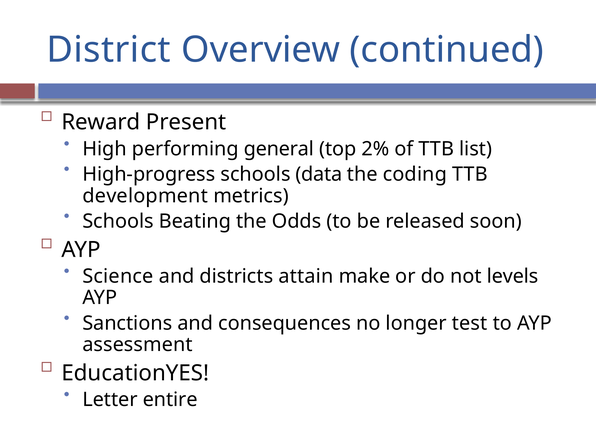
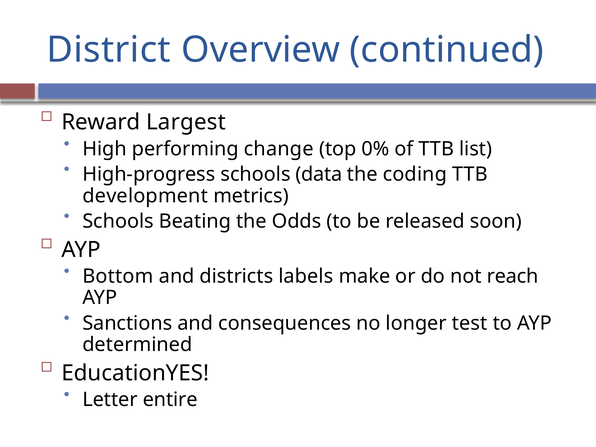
Present: Present -> Largest
general: general -> change
2%: 2% -> 0%
Science: Science -> Bottom
attain: attain -> labels
levels: levels -> reach
assessment: assessment -> determined
